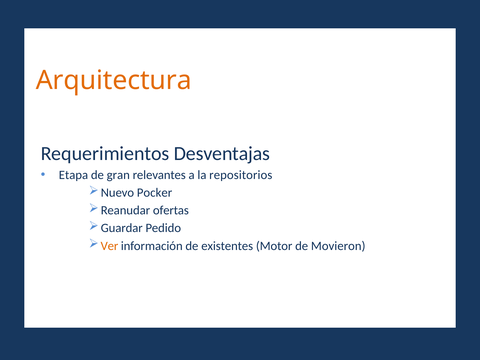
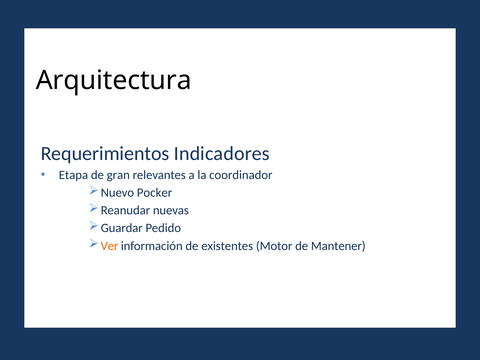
Arquitectura colour: orange -> black
Desventajas: Desventajas -> Indicadores
repositorios: repositorios -> coordinador
ofertas: ofertas -> nuevas
Movieron: Movieron -> Mantener
